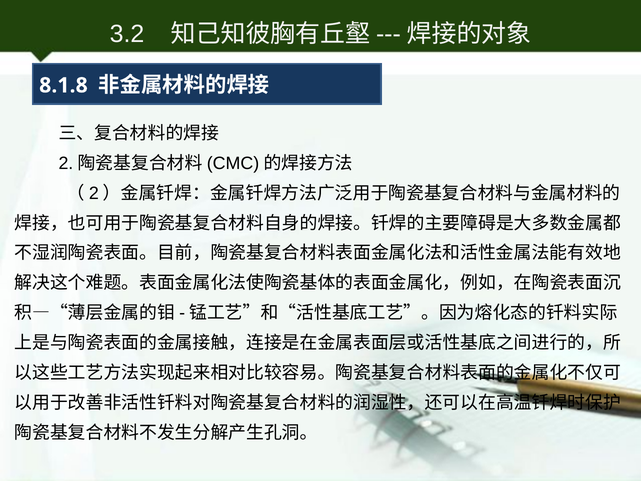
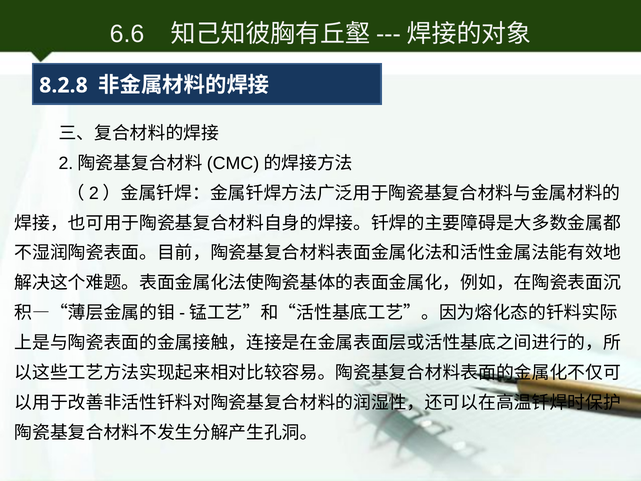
3.2: 3.2 -> 6.6
8.1.8: 8.1.8 -> 8.2.8
